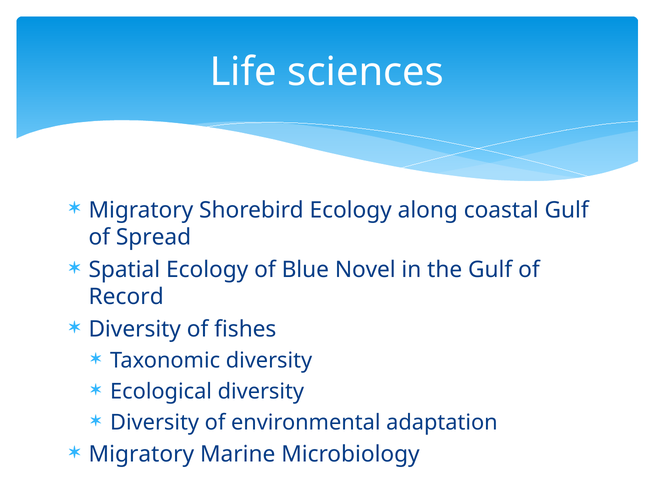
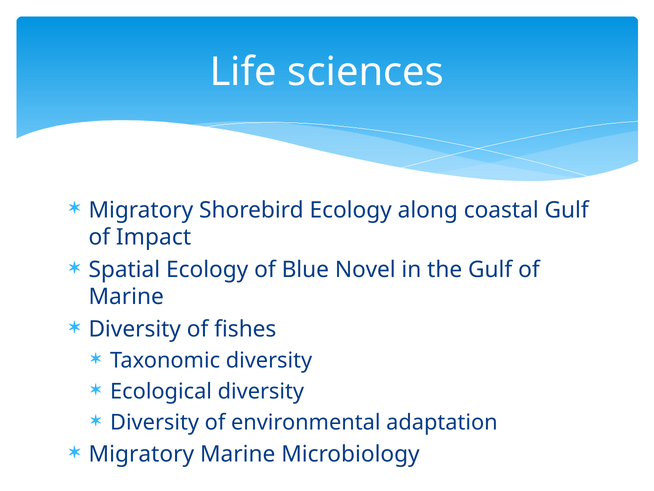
Spread: Spread -> Impact
Record at (126, 297): Record -> Marine
